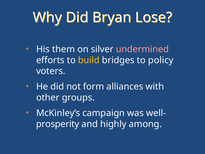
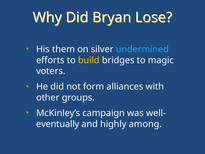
undermined colour: pink -> light blue
policy: policy -> magic
prosperity: prosperity -> eventually
